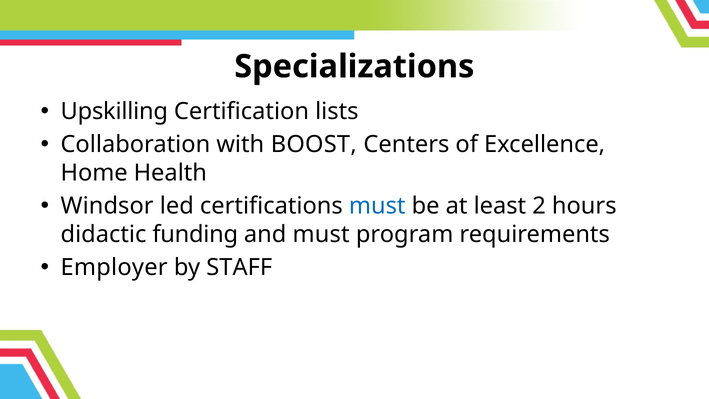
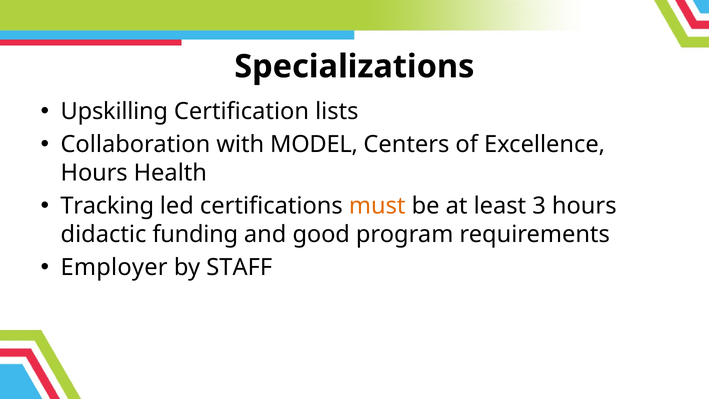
BOOST: BOOST -> MODEL
Home at (94, 173): Home -> Hours
Windsor: Windsor -> Tracking
must at (377, 206) colour: blue -> orange
2: 2 -> 3
and must: must -> good
